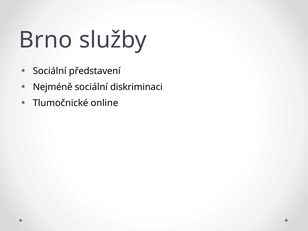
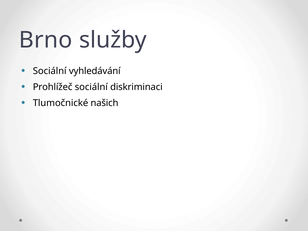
představení: představení -> vyhledávání
Nejméně: Nejméně -> Prohlížeč
online: online -> našich
